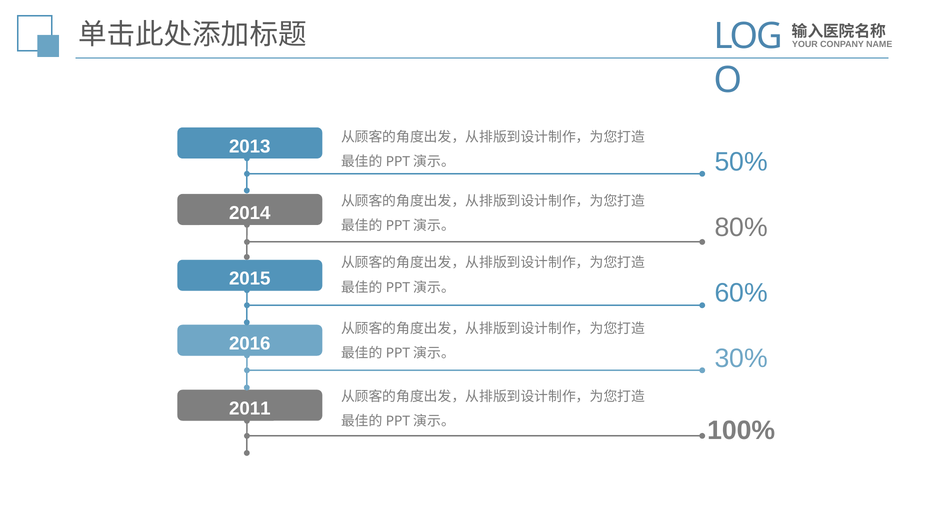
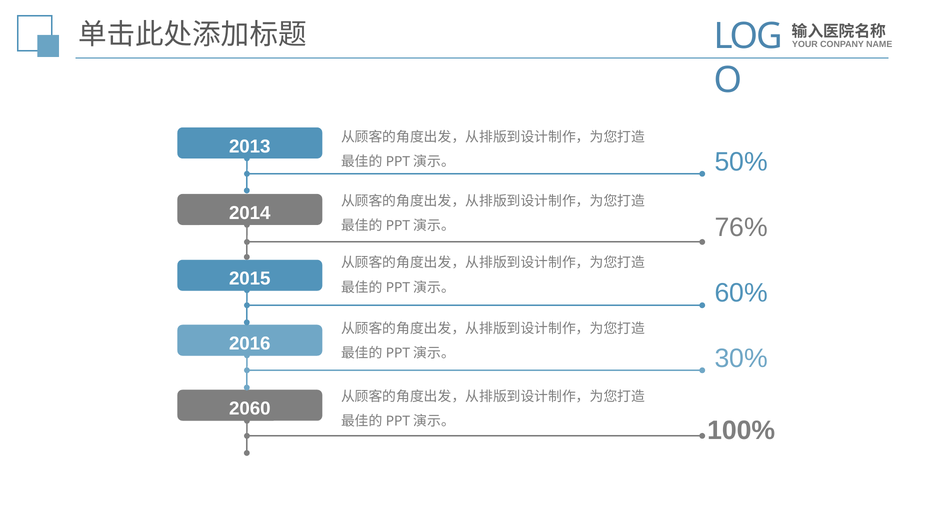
80%: 80% -> 76%
2011: 2011 -> 2060
